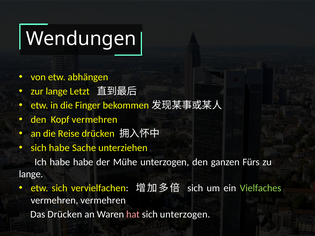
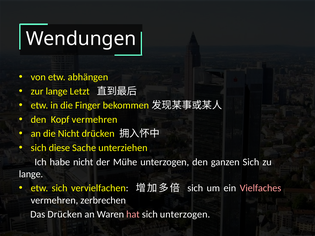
die Reise: Reise -> Nicht
sich habe: habe -> diese
habe habe: habe -> nicht
ganzen Fürs: Fürs -> Sich
Vielfaches colour: light green -> pink
vermehren vermehren: vermehren -> zerbrechen
